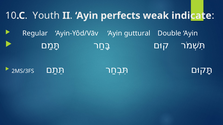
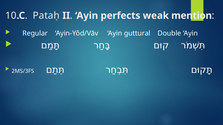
Youth: Youth -> Pataḥ
indicate: indicate -> mention
